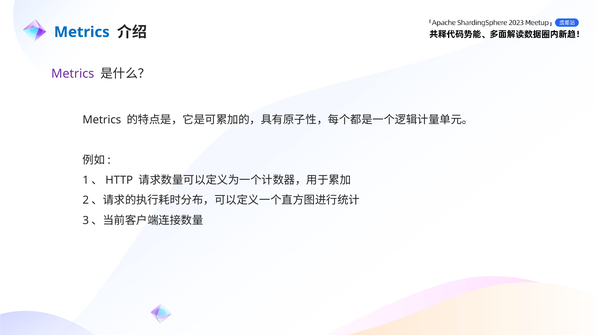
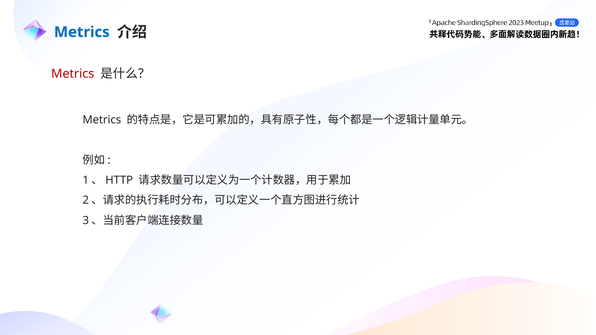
Metrics at (73, 74) colour: purple -> red
